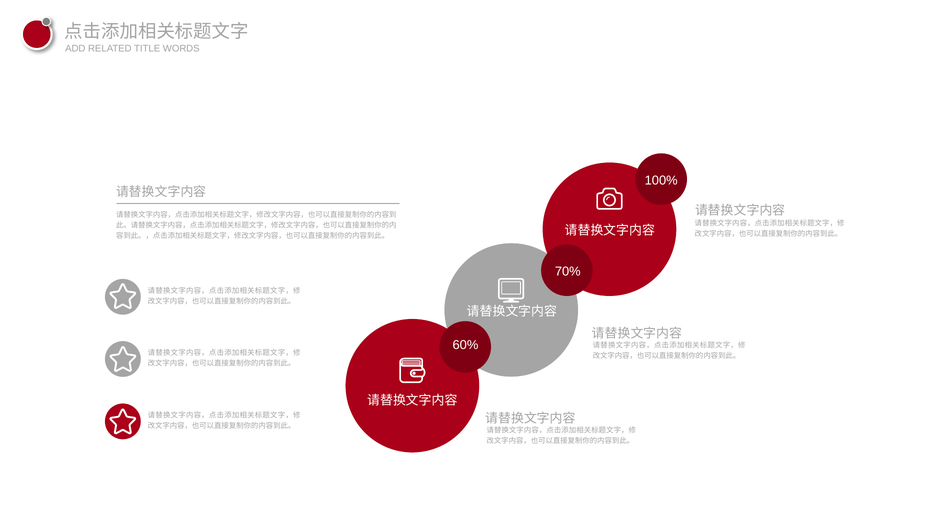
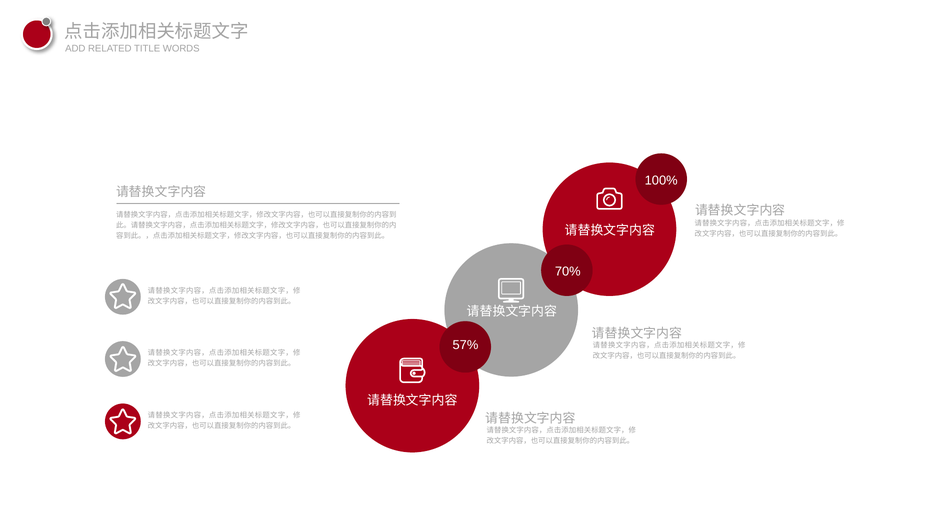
60%: 60% -> 57%
